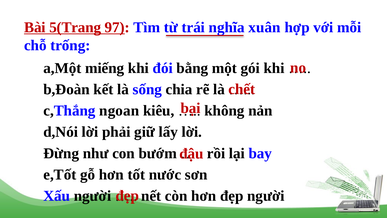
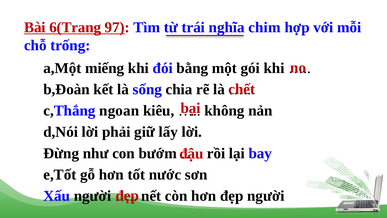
5(Trang: 5(Trang -> 6(Trang
xuân: xuân -> chim
